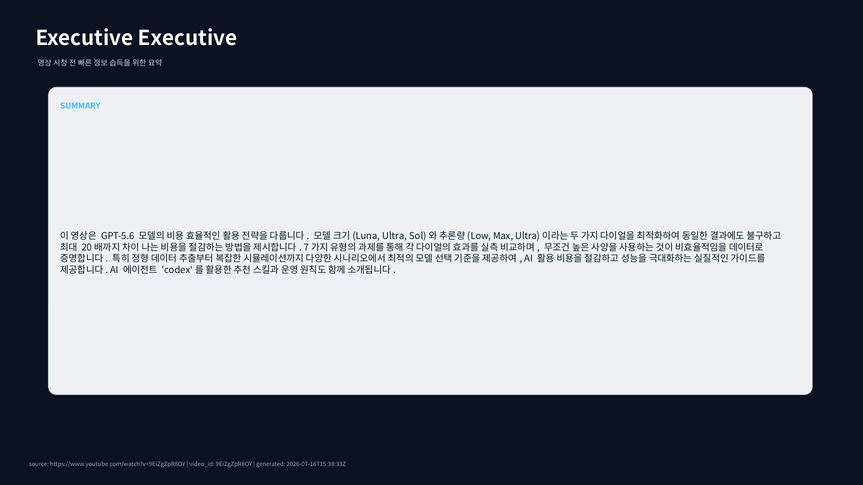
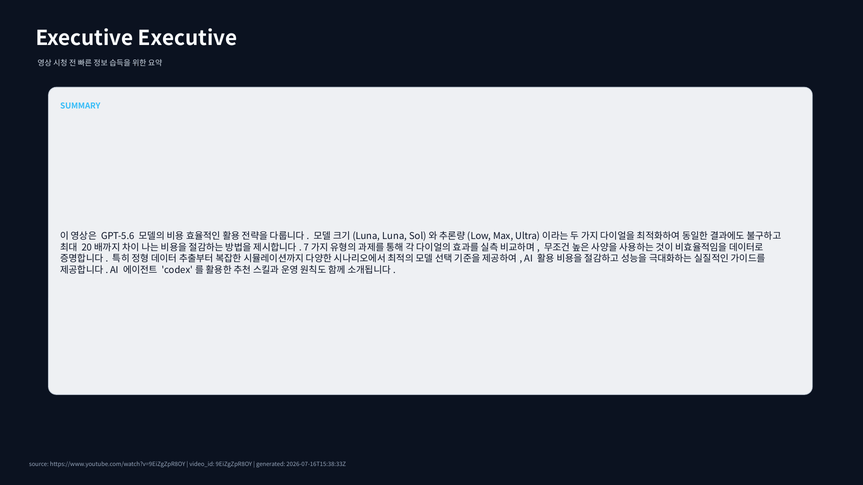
Ultra: Ultra -> Luna
